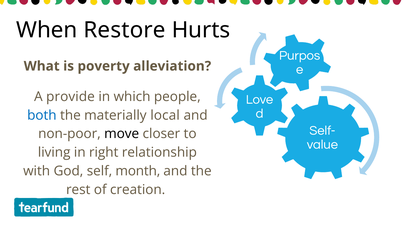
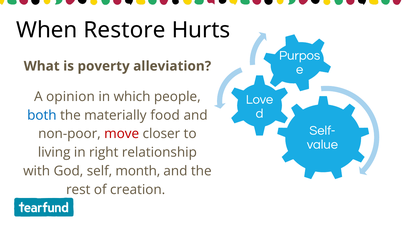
provide: provide -> opinion
local: local -> food
move colour: black -> red
